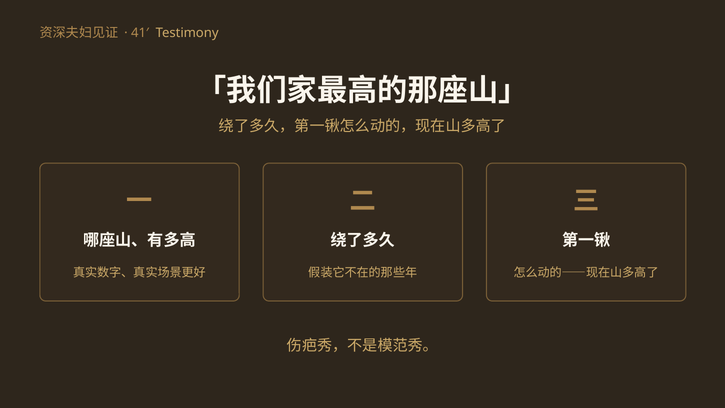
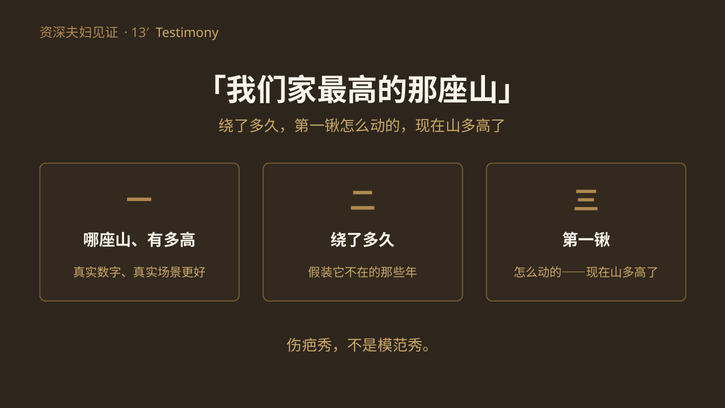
41′: 41′ -> 13′
